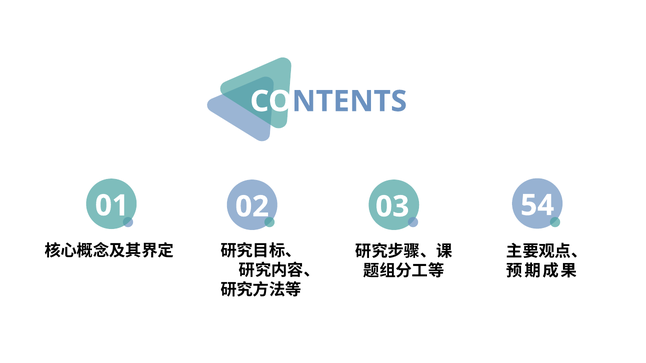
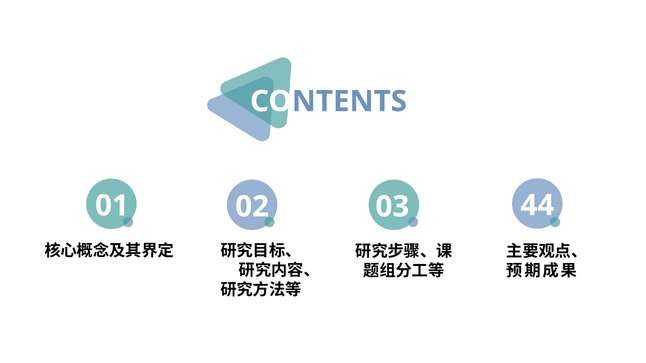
54: 54 -> 44
